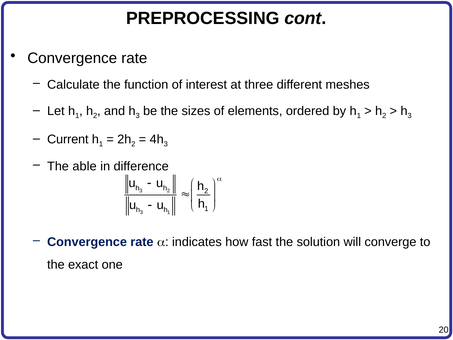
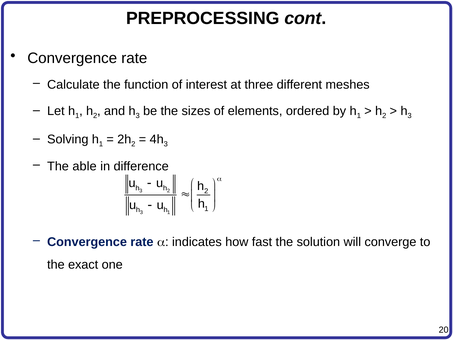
Current: Current -> Solving
